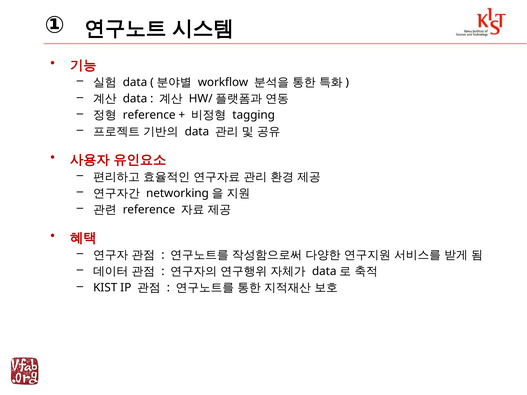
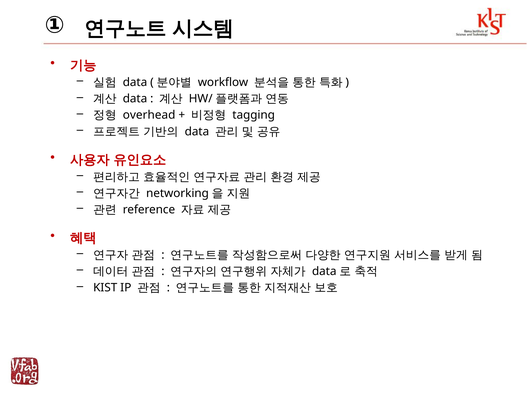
reference at (149, 115): reference -> overhead
